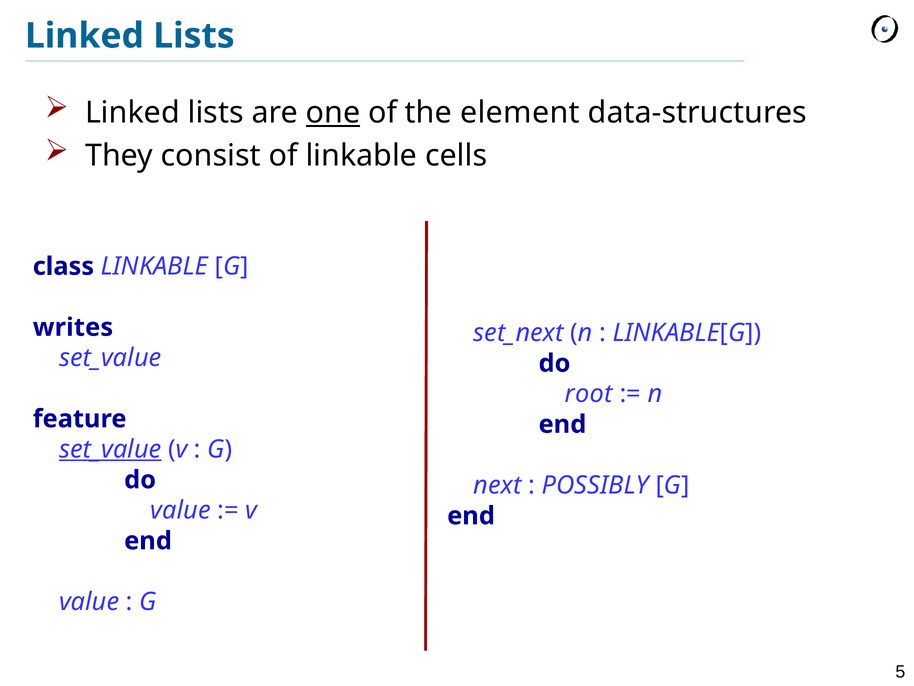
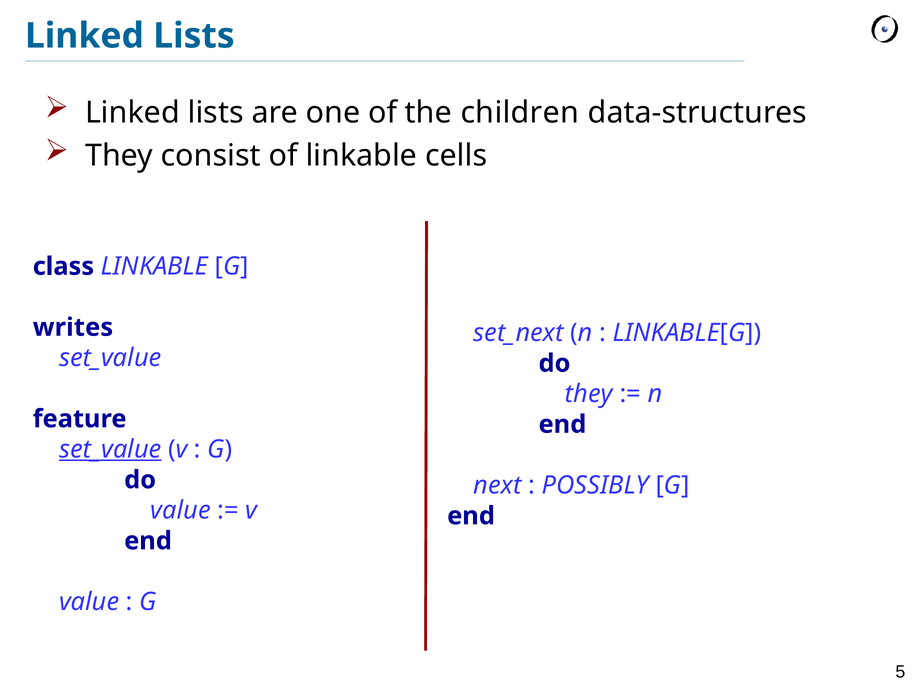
one underline: present -> none
element: element -> children
root at (589, 394): root -> they
